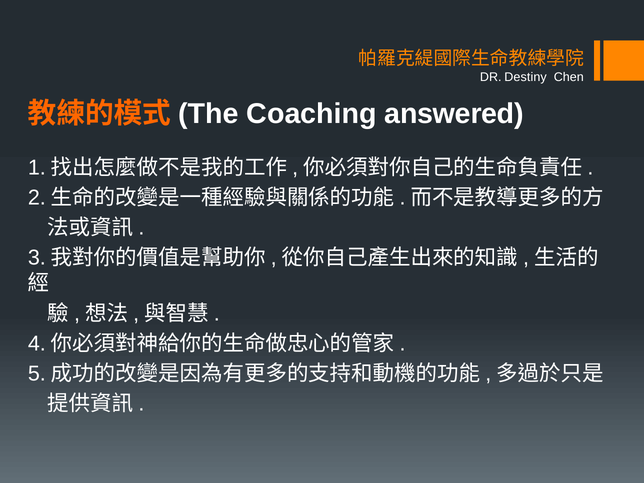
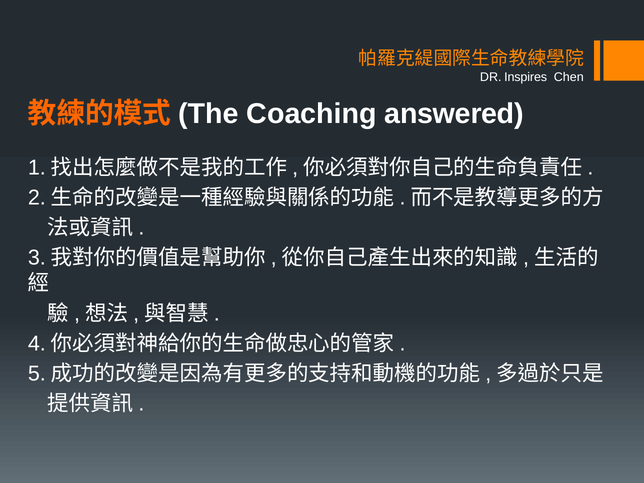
Destiny: Destiny -> Inspires
